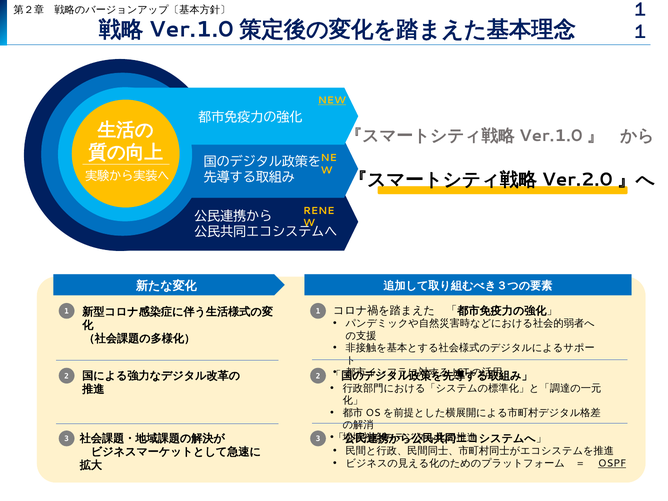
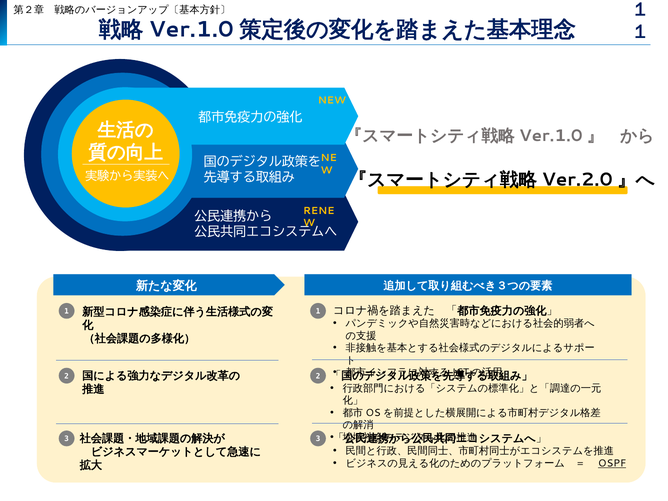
NEW underline: present -> none
